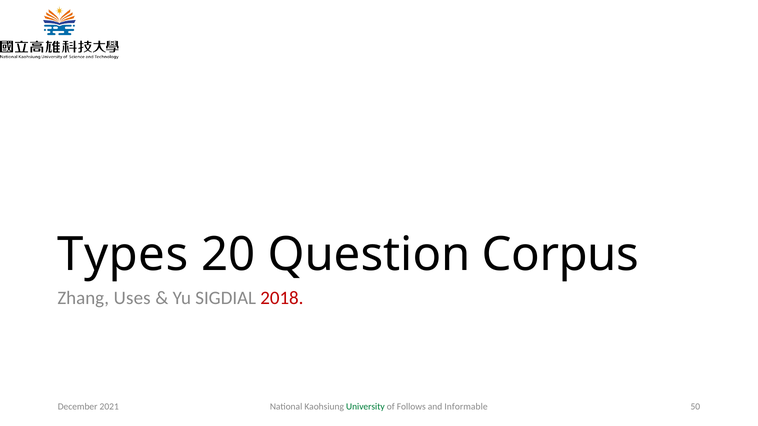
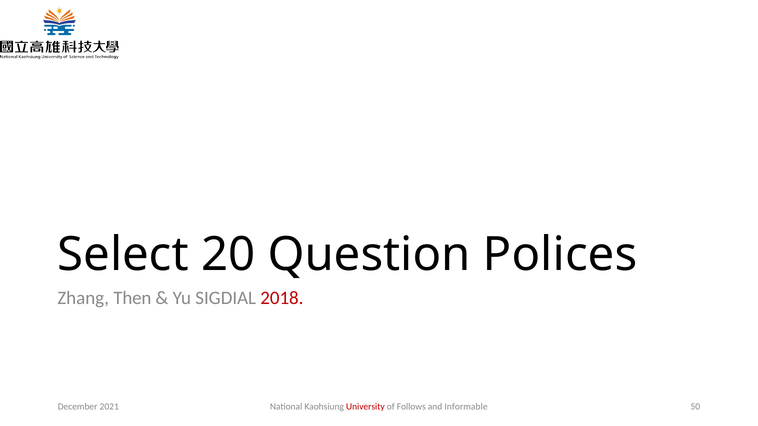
Types: Types -> Select
Corpus: Corpus -> Polices
Uses: Uses -> Then
University colour: green -> red
